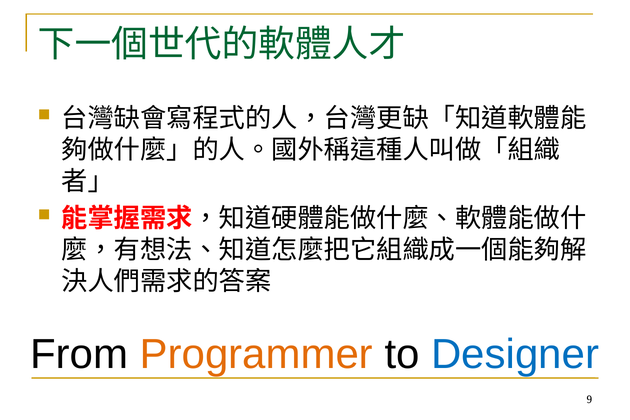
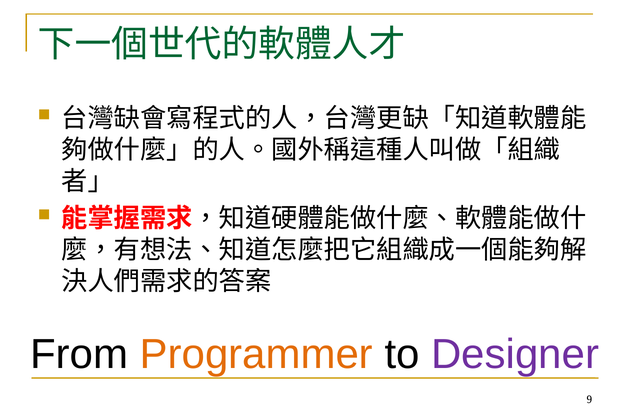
Designer colour: blue -> purple
